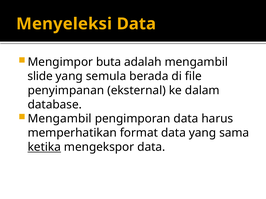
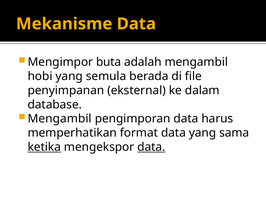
Menyeleksi: Menyeleksi -> Mekanisme
slide: slide -> hobi
data at (151, 147) underline: none -> present
